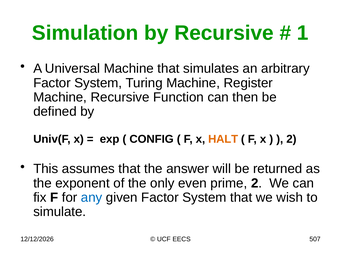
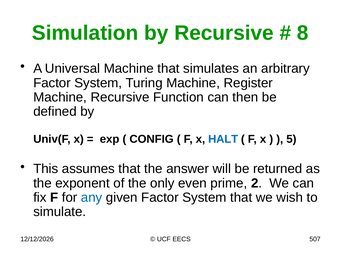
1: 1 -> 8
HALT colour: orange -> blue
2 at (291, 139): 2 -> 5
